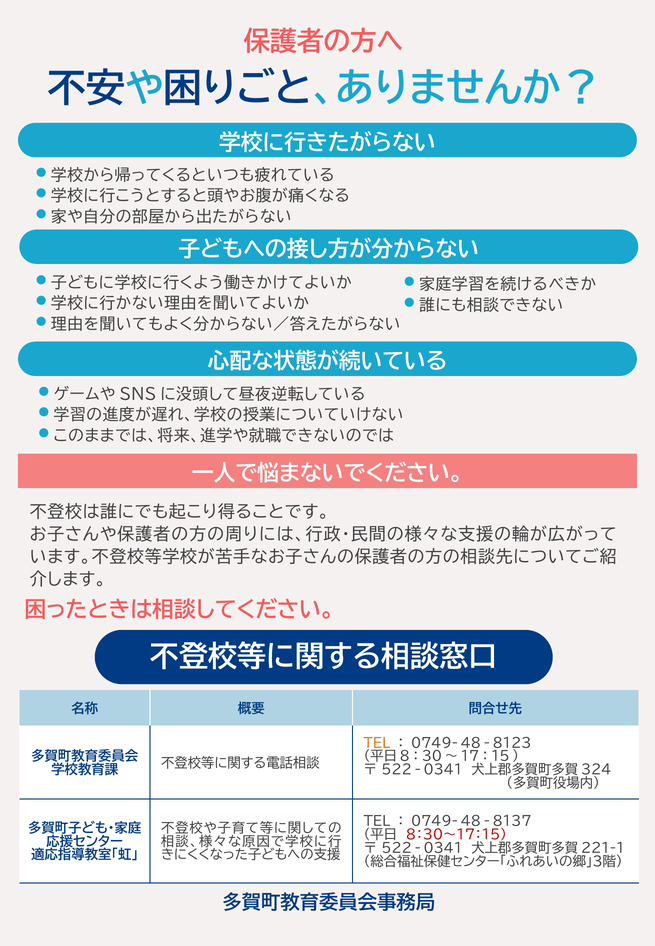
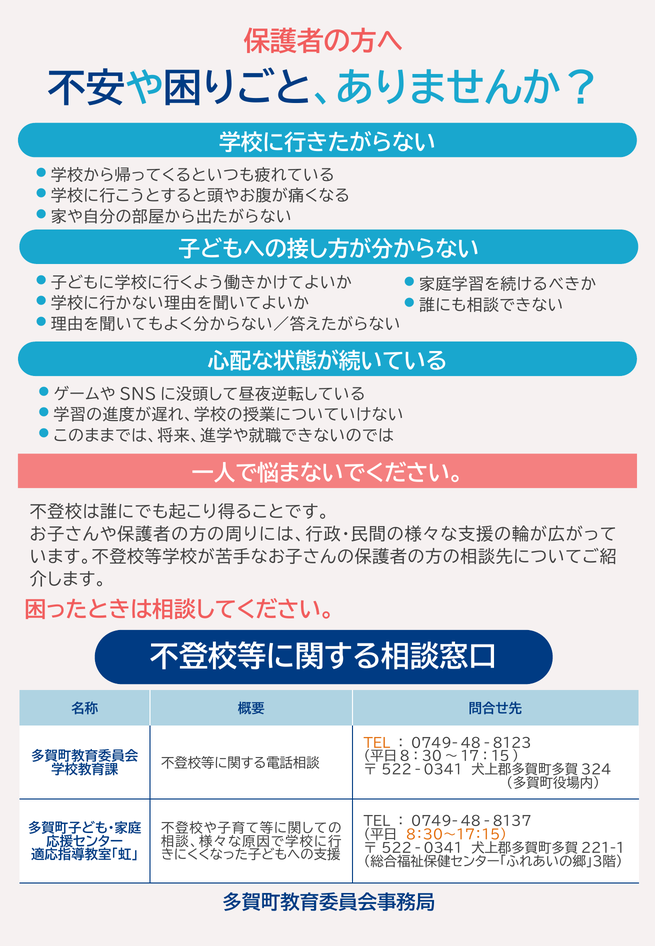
８：３０～１７：１５） colour: red -> orange
